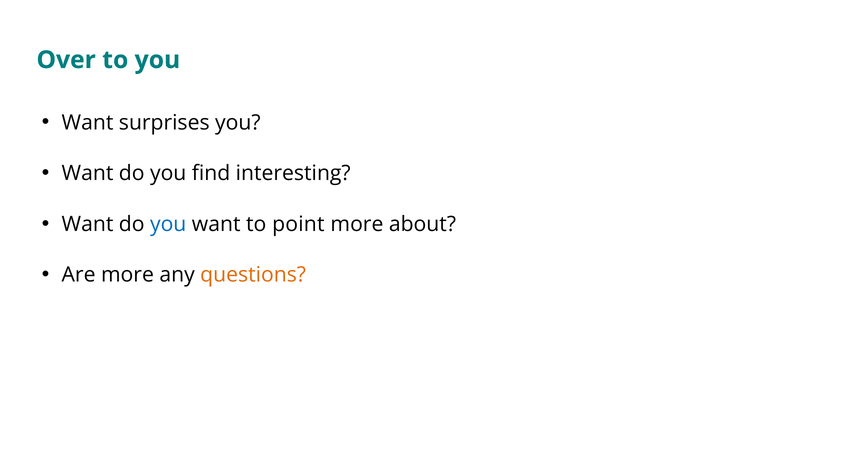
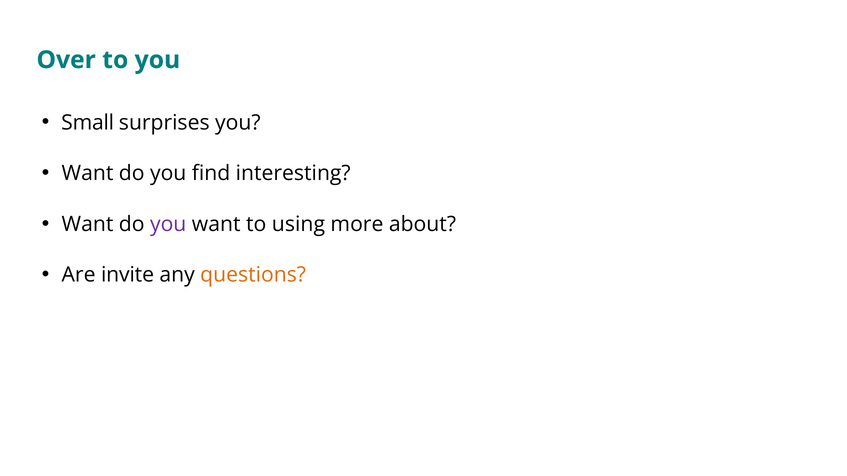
Want at (88, 123): Want -> Small
you at (168, 224) colour: blue -> purple
point: point -> using
Are more: more -> invite
